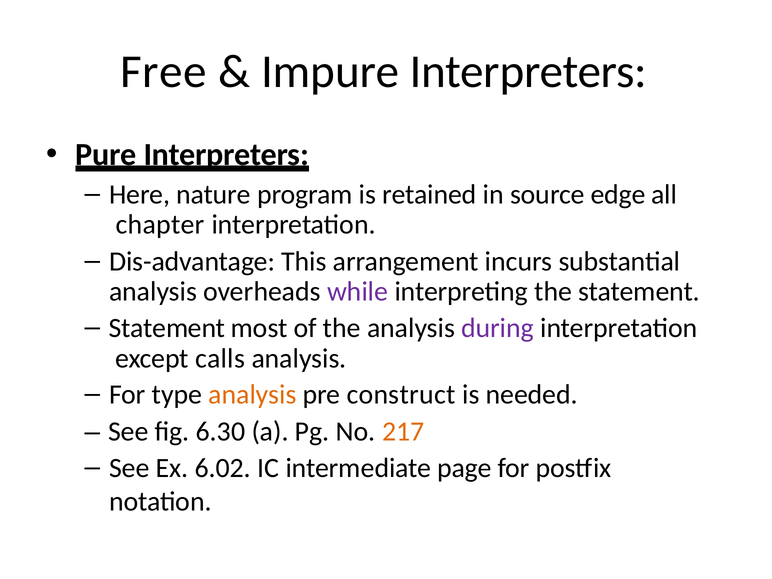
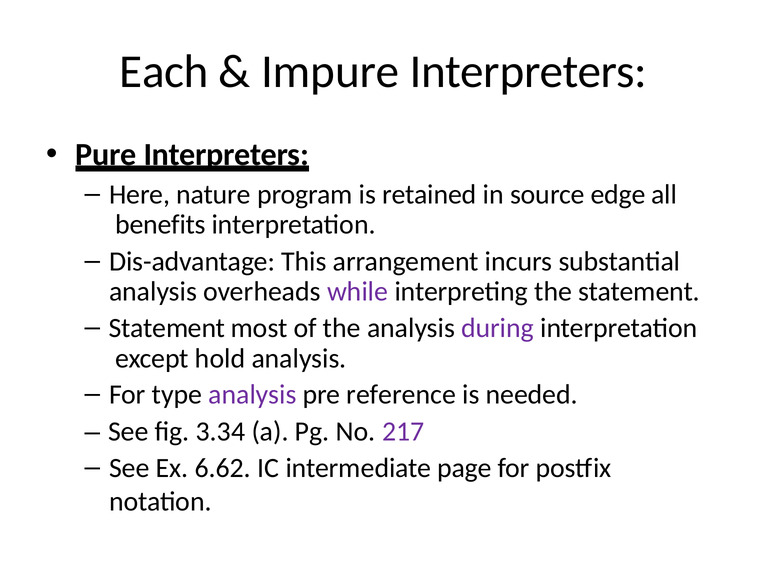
Free: Free -> Each
chapter: chapter -> benefits
calls: calls -> hold
analysis at (252, 395) colour: orange -> purple
construct: construct -> reference
6.30: 6.30 -> 3.34
217 colour: orange -> purple
6.02: 6.02 -> 6.62
